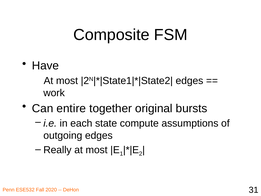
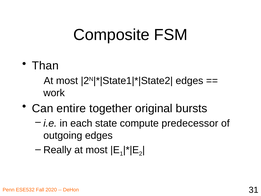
Have: Have -> Than
assumptions: assumptions -> predecessor
